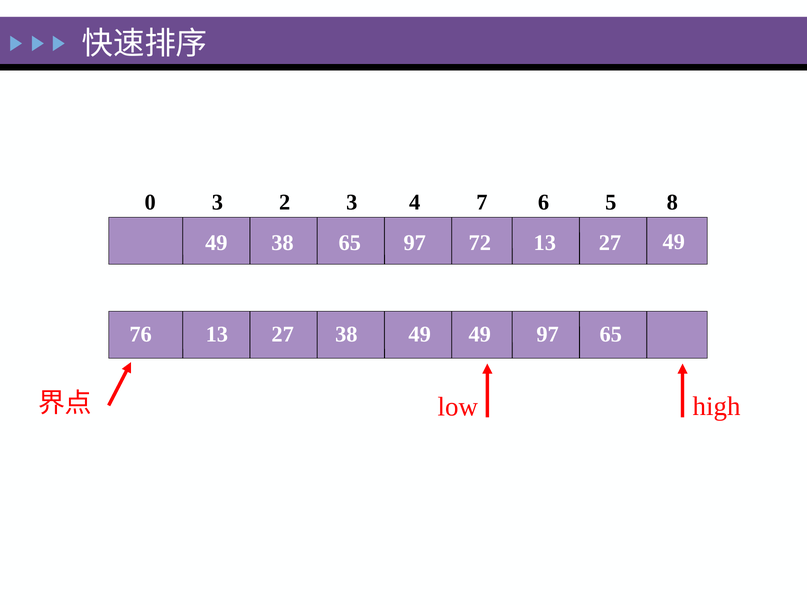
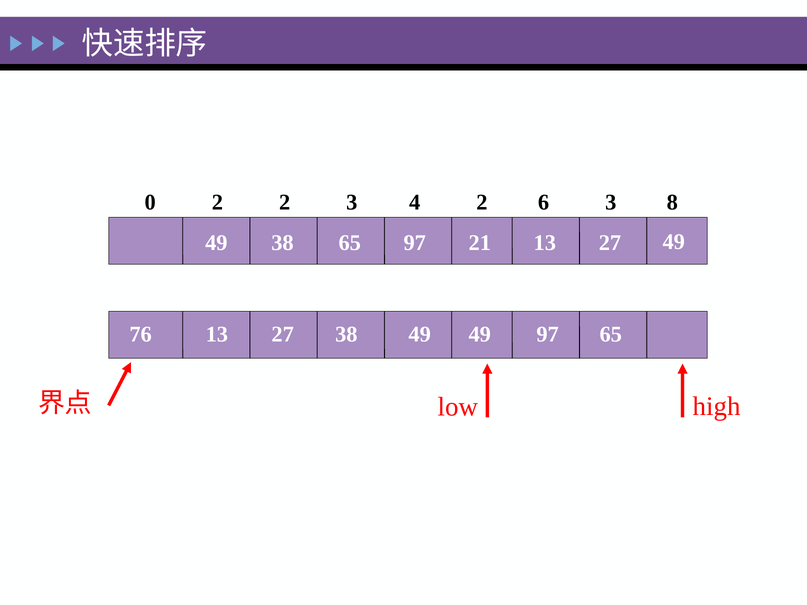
0 3: 3 -> 2
4 7: 7 -> 2
6 5: 5 -> 3
72: 72 -> 21
